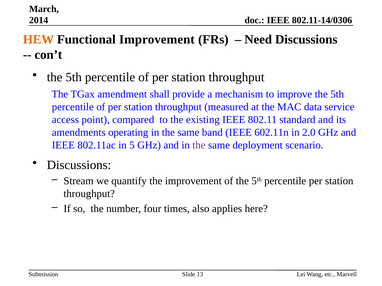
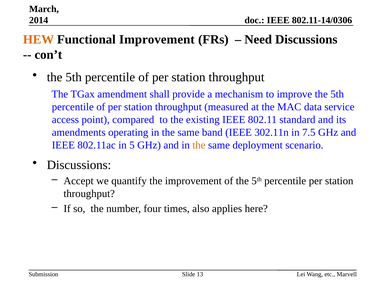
602.11n: 602.11n -> 302.11n
2.0: 2.0 -> 7.5
the at (199, 145) colour: purple -> orange
Stream: Stream -> Accept
